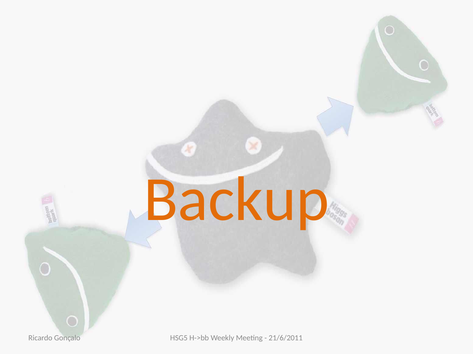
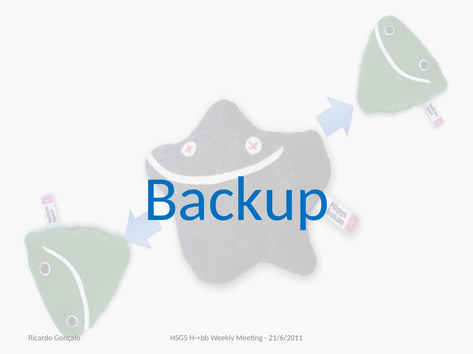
Backup colour: orange -> blue
